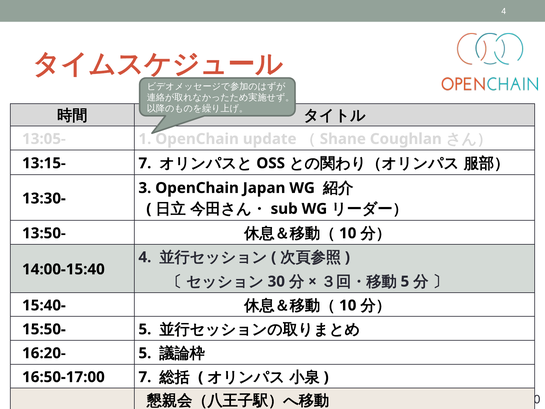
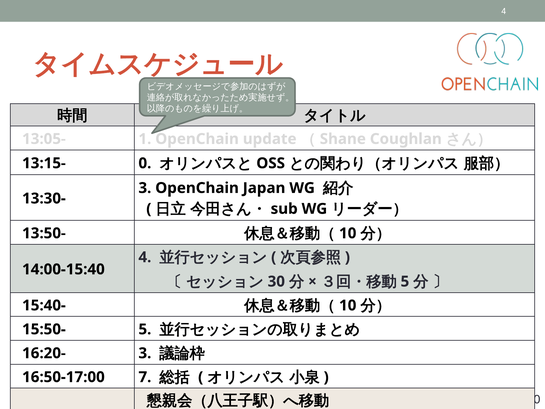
13:15- 7: 7 -> 0
16:20- 5: 5 -> 3
